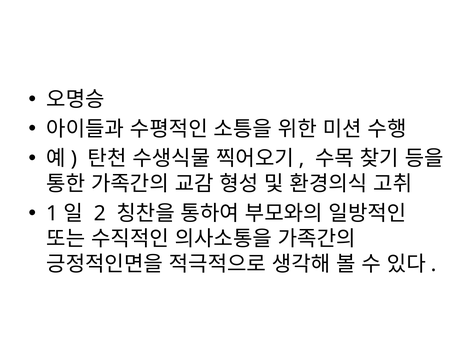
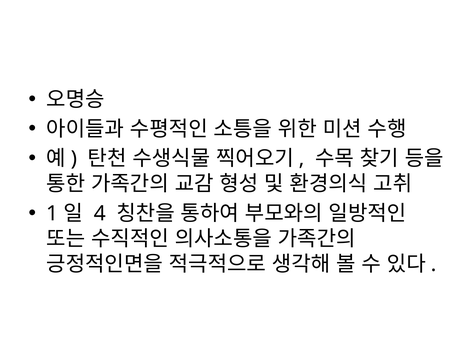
2: 2 -> 4
